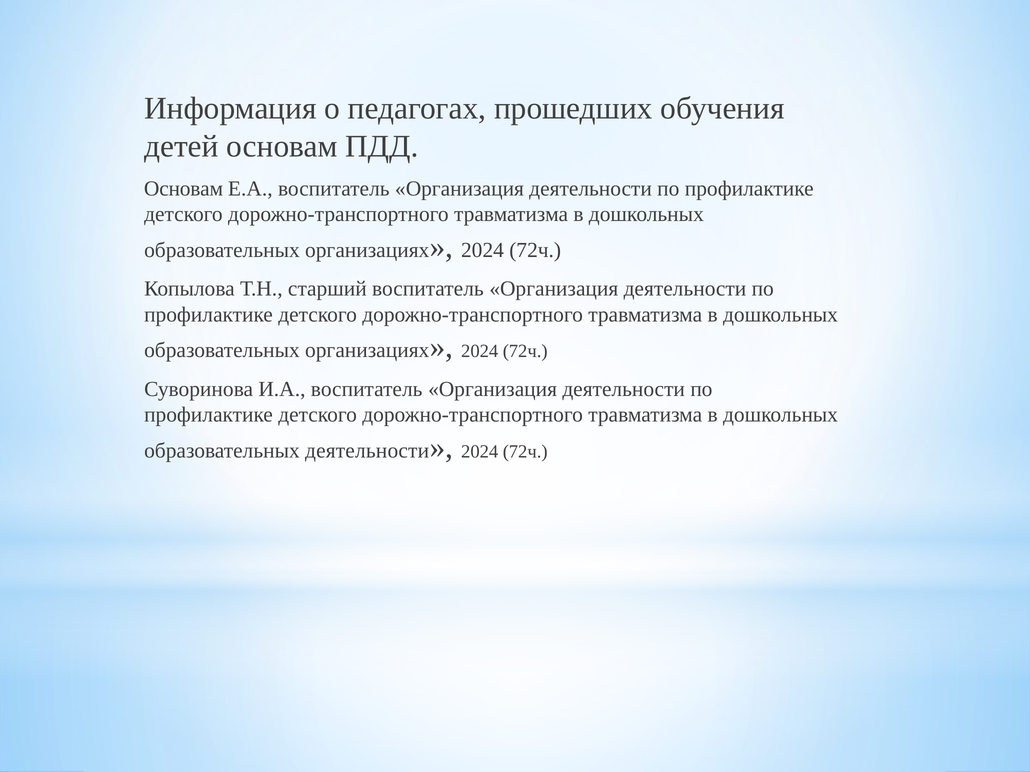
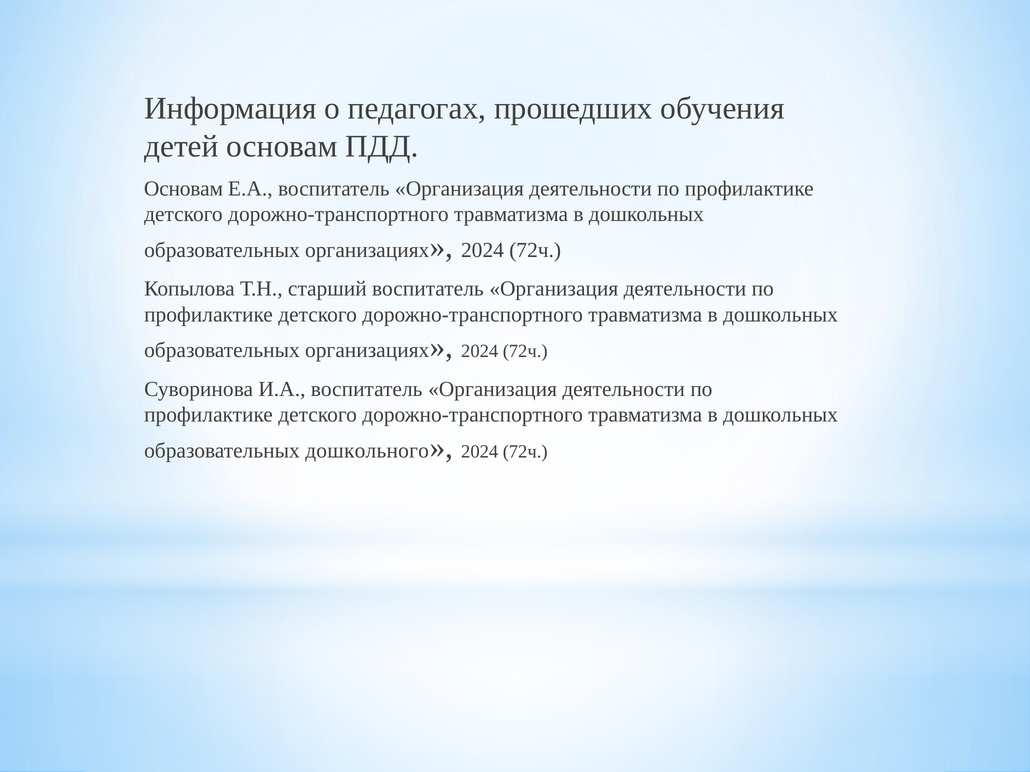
образовательных деятельности: деятельности -> дошкольного
